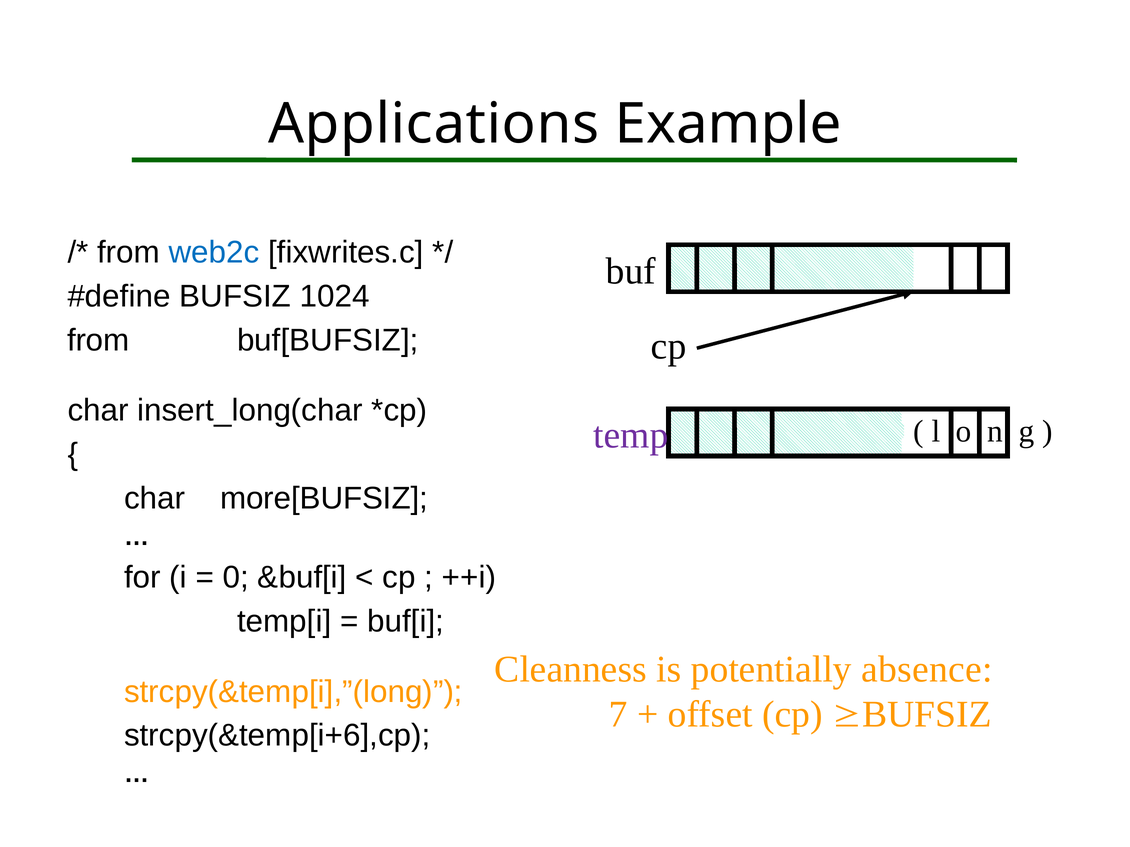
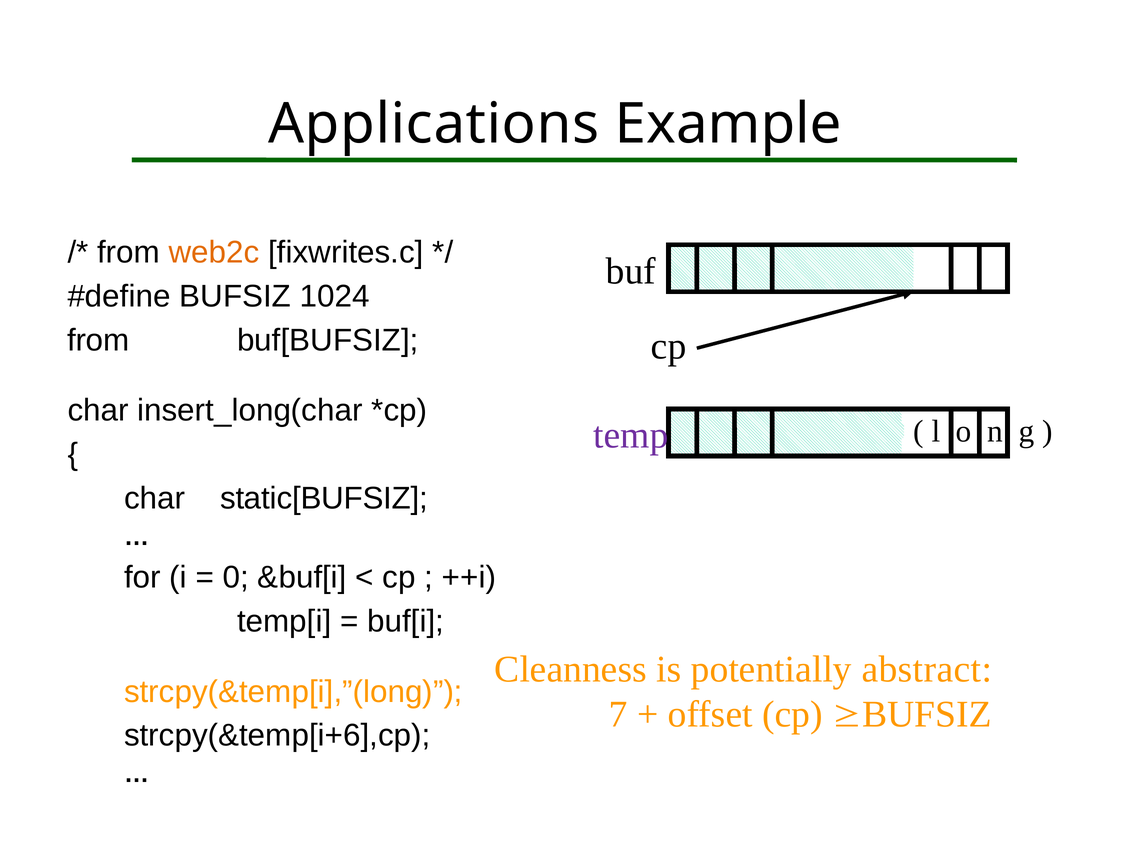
web2c colour: blue -> orange
more[BUFSIZ: more[BUFSIZ -> static[BUFSIZ
absence: absence -> abstract
